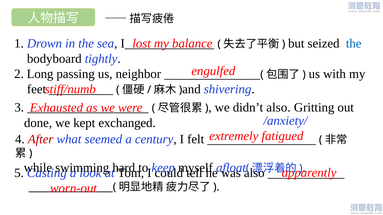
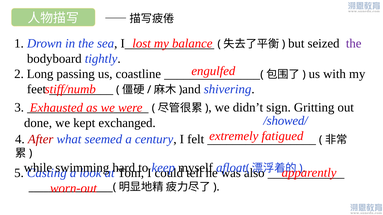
the at (354, 44) colour: blue -> purple
neighbor: neighbor -> coastline
didn’t also: also -> sign
/anxiety/: /anxiety/ -> /showed/
